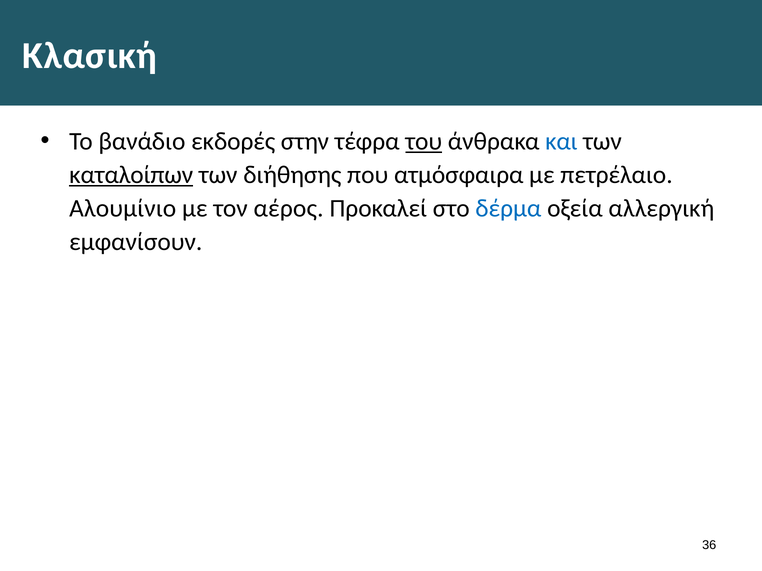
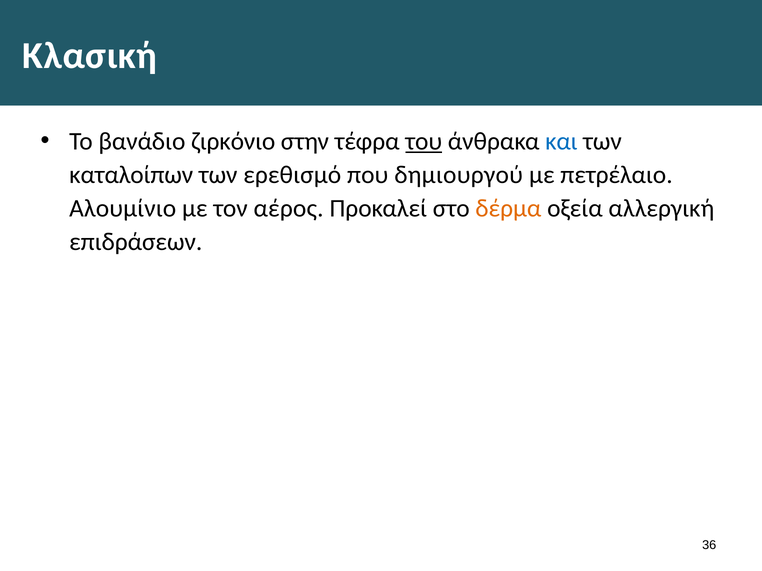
εκδορές: εκδορές -> ζιρκόνιο
καταλοίπων underline: present -> none
διήθησης: διήθησης -> ερεθισμό
ατμόσφαιρα: ατμόσφαιρα -> δημιουργού
δέρμα colour: blue -> orange
εμφανίσουν: εμφανίσουν -> επιδράσεων
